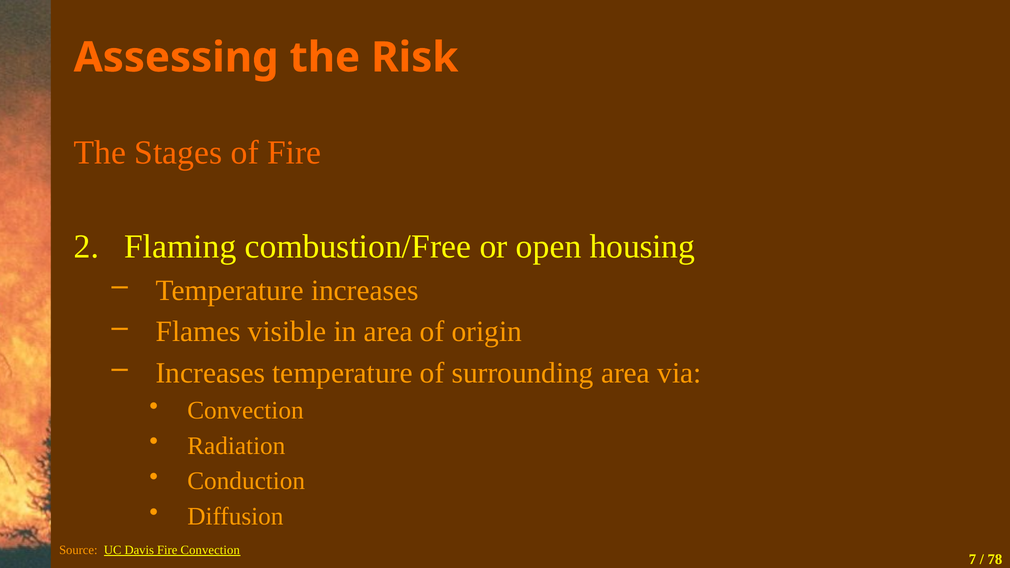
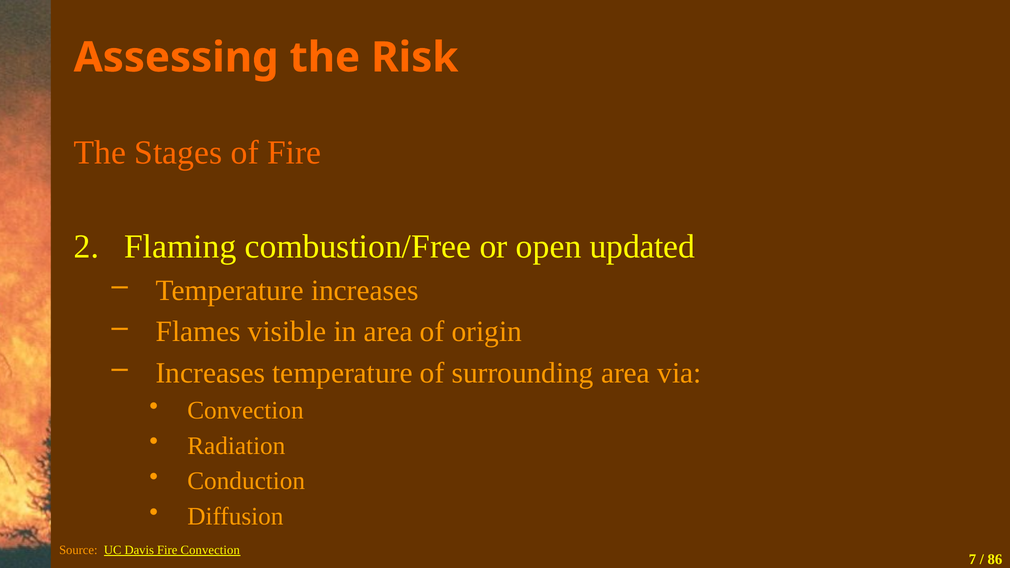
housing: housing -> updated
78: 78 -> 86
